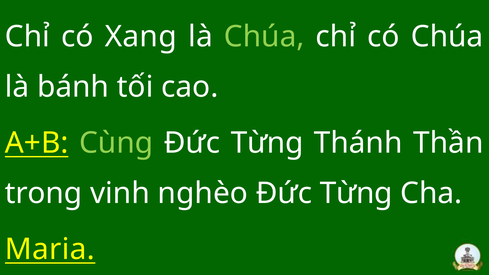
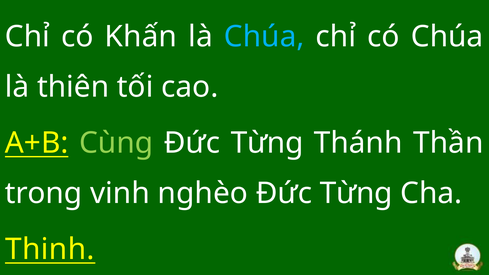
Xang: Xang -> Khấn
Chúa at (264, 37) colour: light green -> light blue
bánh: bánh -> thiên
Maria: Maria -> Thinh
